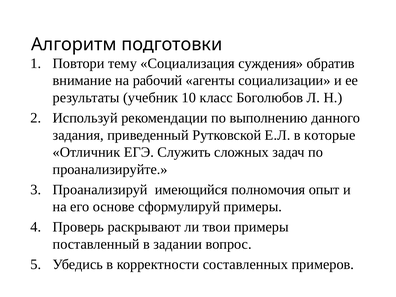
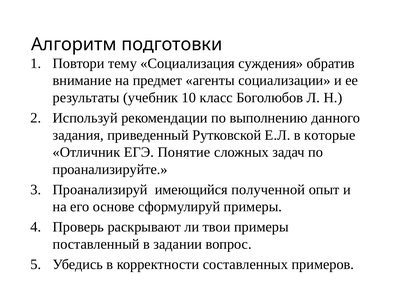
рабочий: рабочий -> предмет
Служить: Служить -> Понятие
полномочия: полномочия -> полученной
